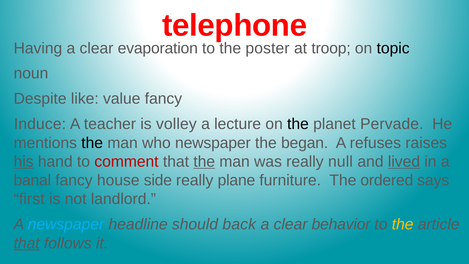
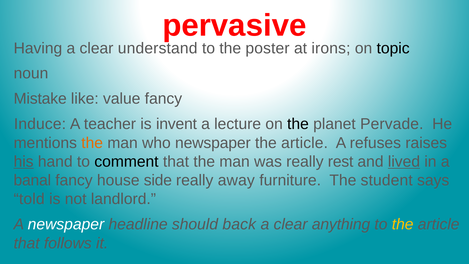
telephone: telephone -> pervasive
evaporation: evaporation -> understand
troop: troop -> irons
Despite: Despite -> Mistake
volley: volley -> invent
the at (92, 143) colour: black -> orange
began at (305, 143): began -> article
comment colour: red -> black
the at (204, 162) underline: present -> none
null: null -> rest
plane: plane -> away
ordered: ordered -> student
first: first -> told
newspaper at (66, 224) colour: light blue -> white
behavior: behavior -> anything
that at (27, 243) underline: present -> none
